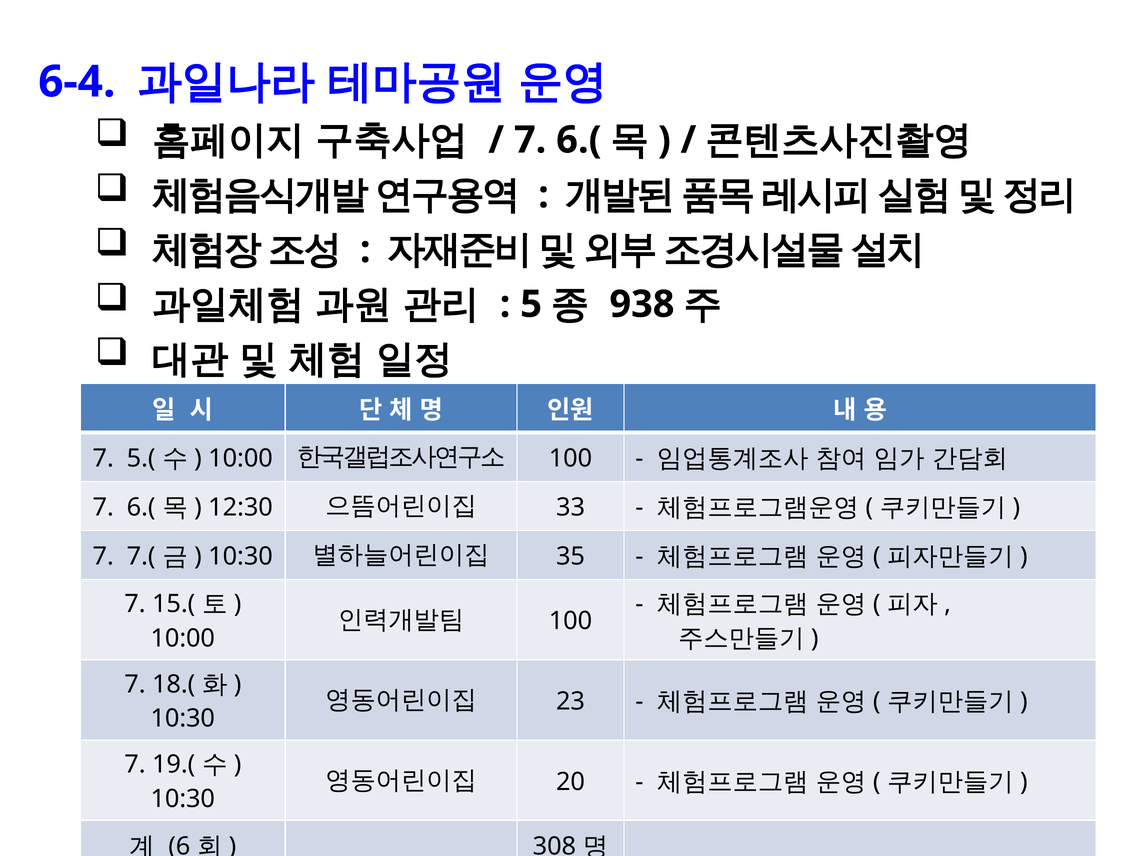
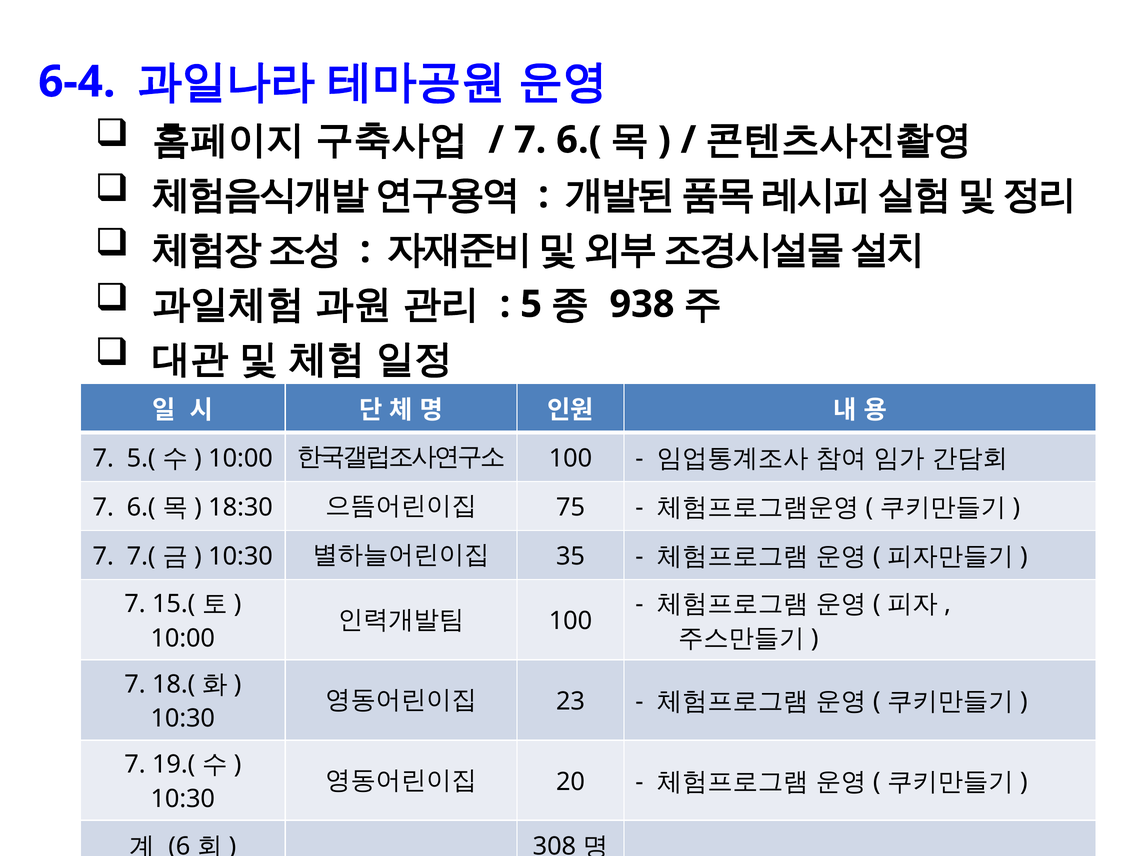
12:30: 12:30 -> 18:30
33: 33 -> 75
